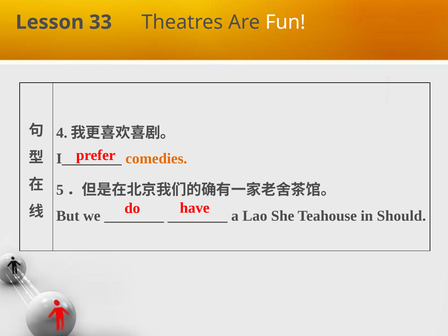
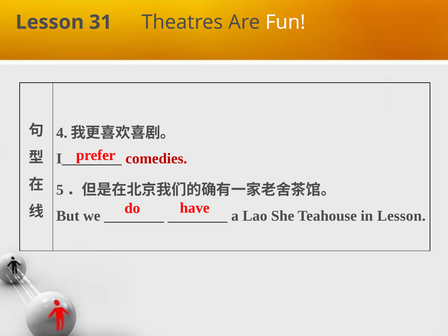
33: 33 -> 31
comedies colour: orange -> red
in Should: Should -> Lesson
